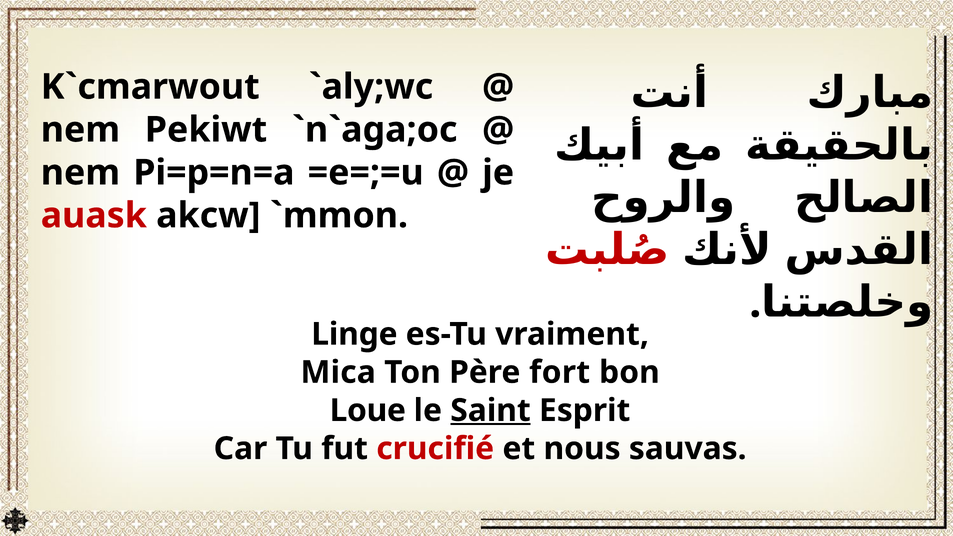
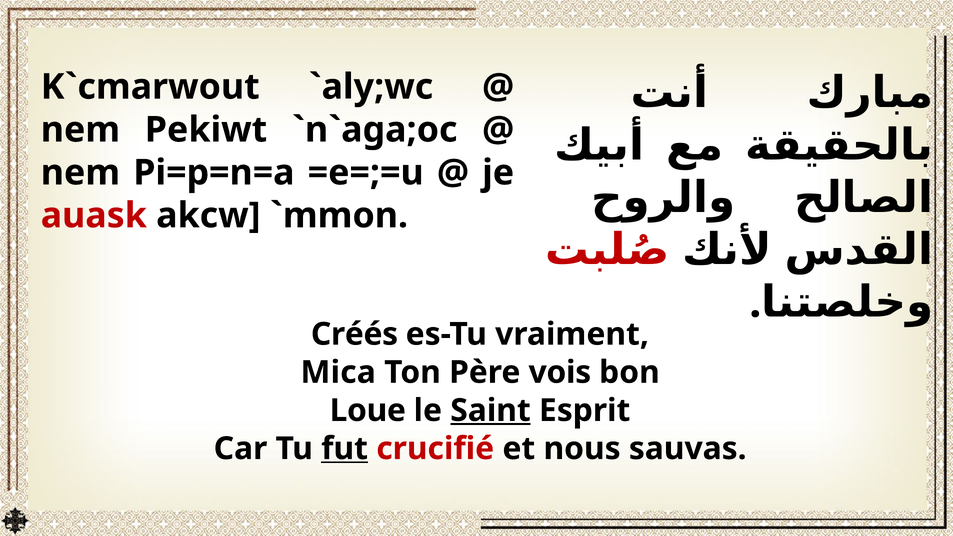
Linge: Linge -> Créés
fort: fort -> vois
fut underline: none -> present
